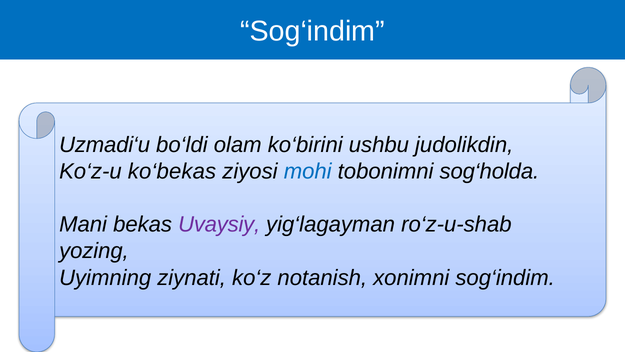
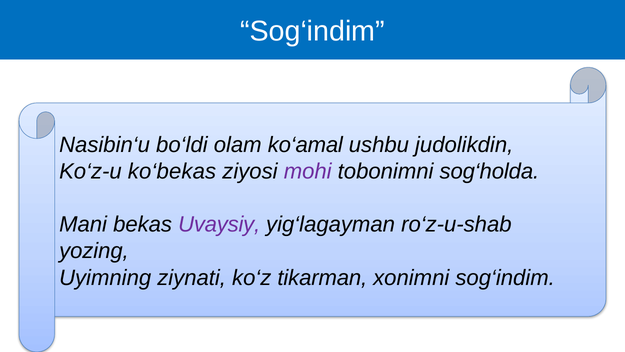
Uzmadi‘u: Uzmadi‘u -> Nasibin‘u
ko‘birini: ko‘birini -> ko‘amal
mohi colour: blue -> purple
notanish: notanish -> tikarman
